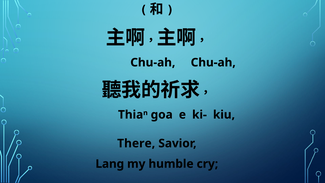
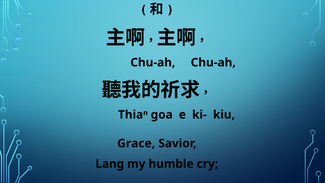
There: There -> Grace
